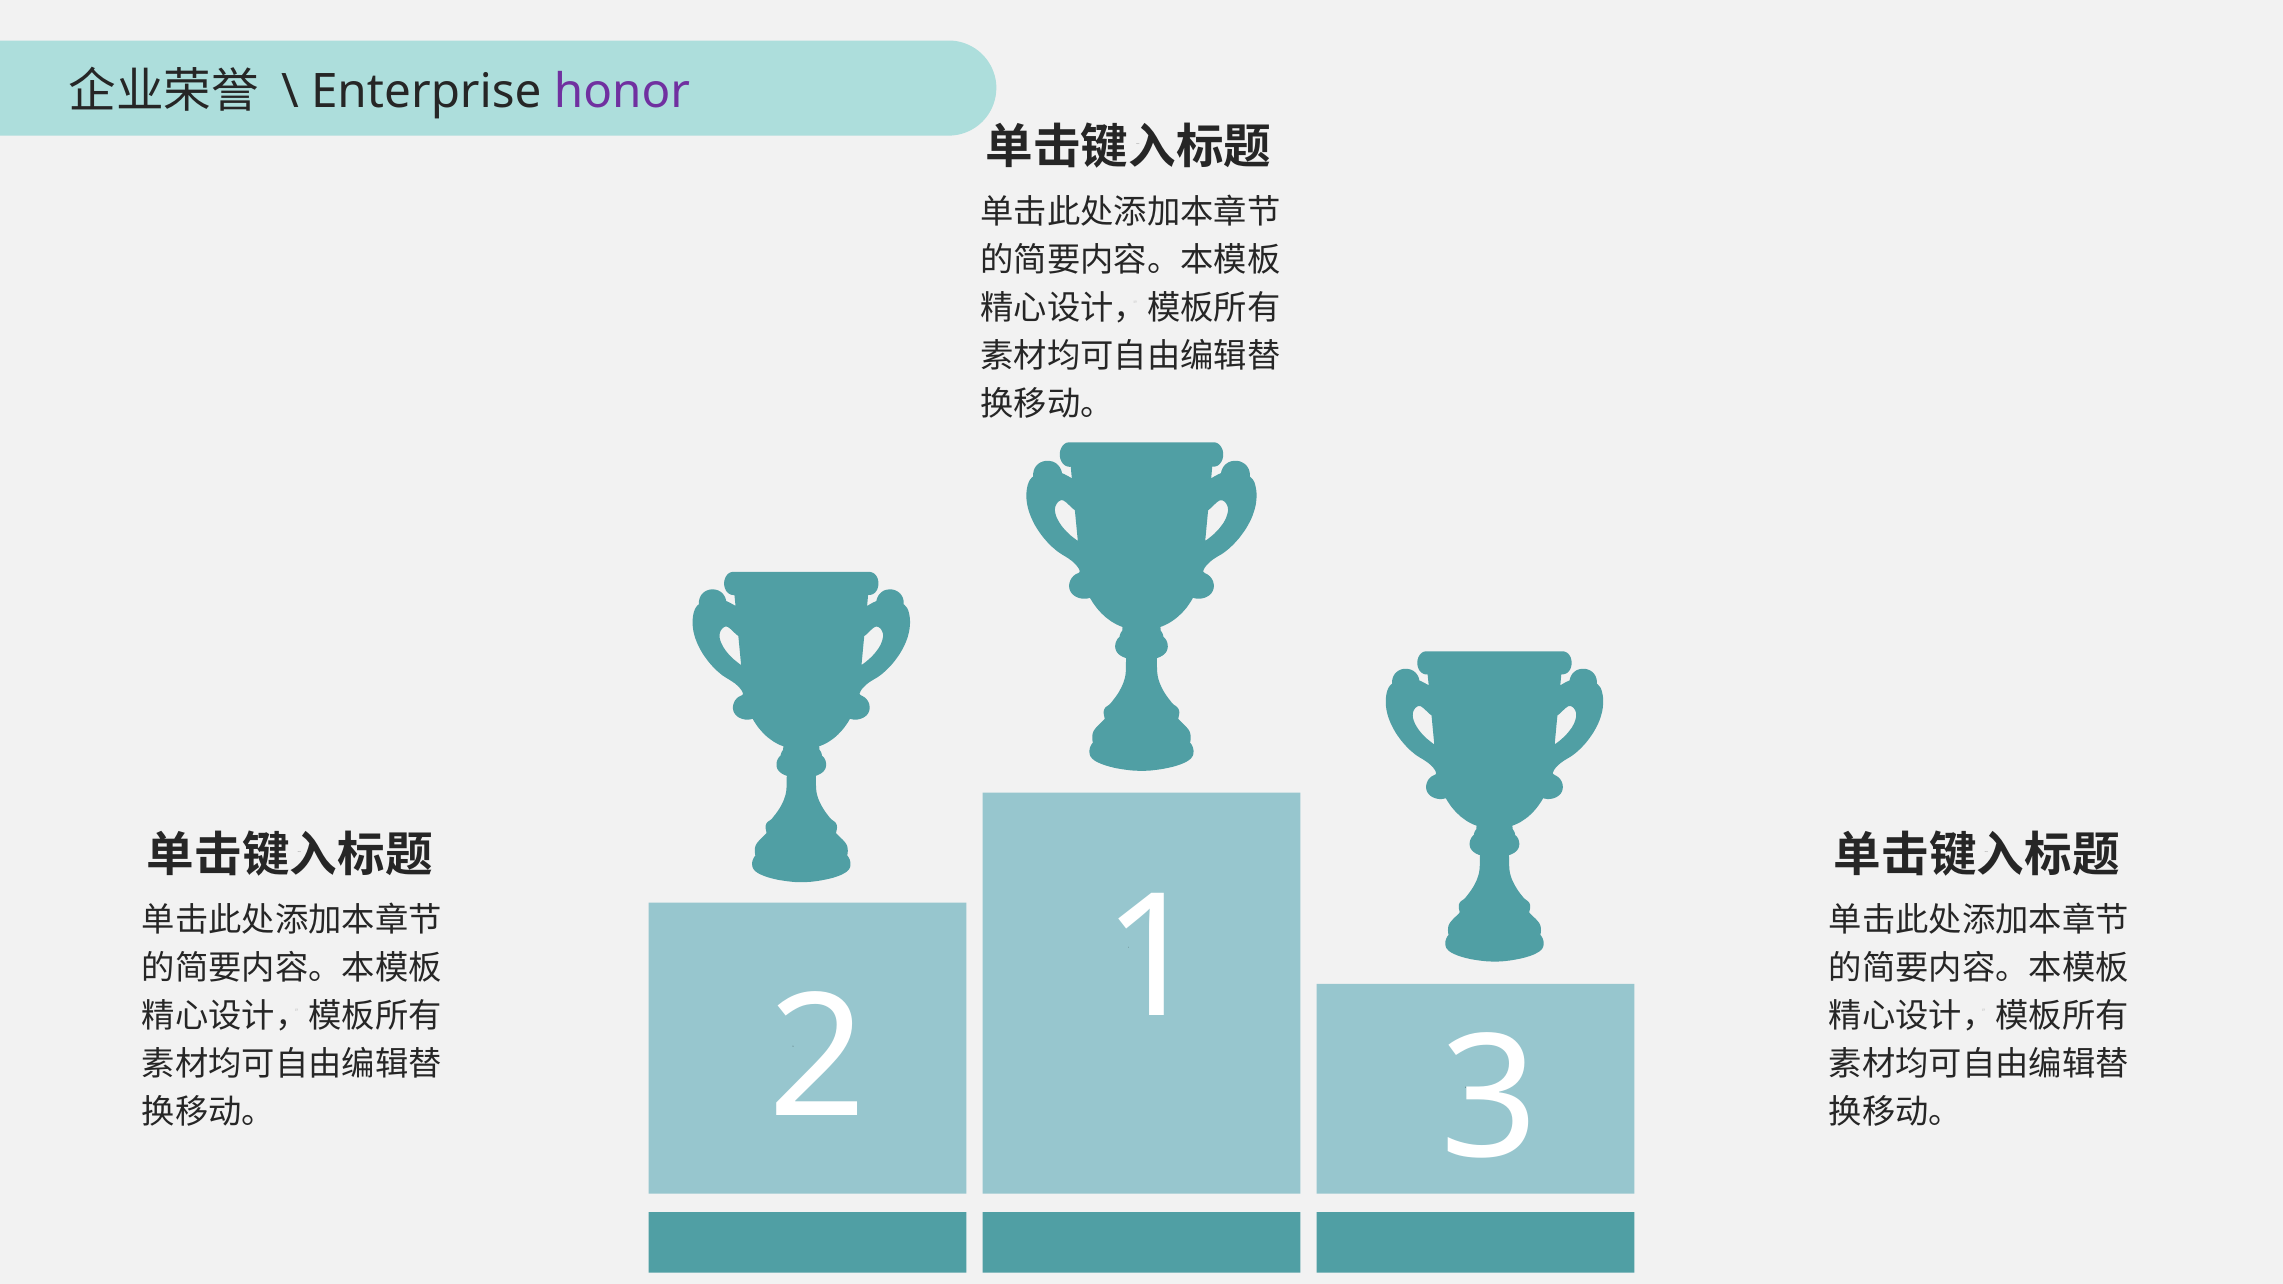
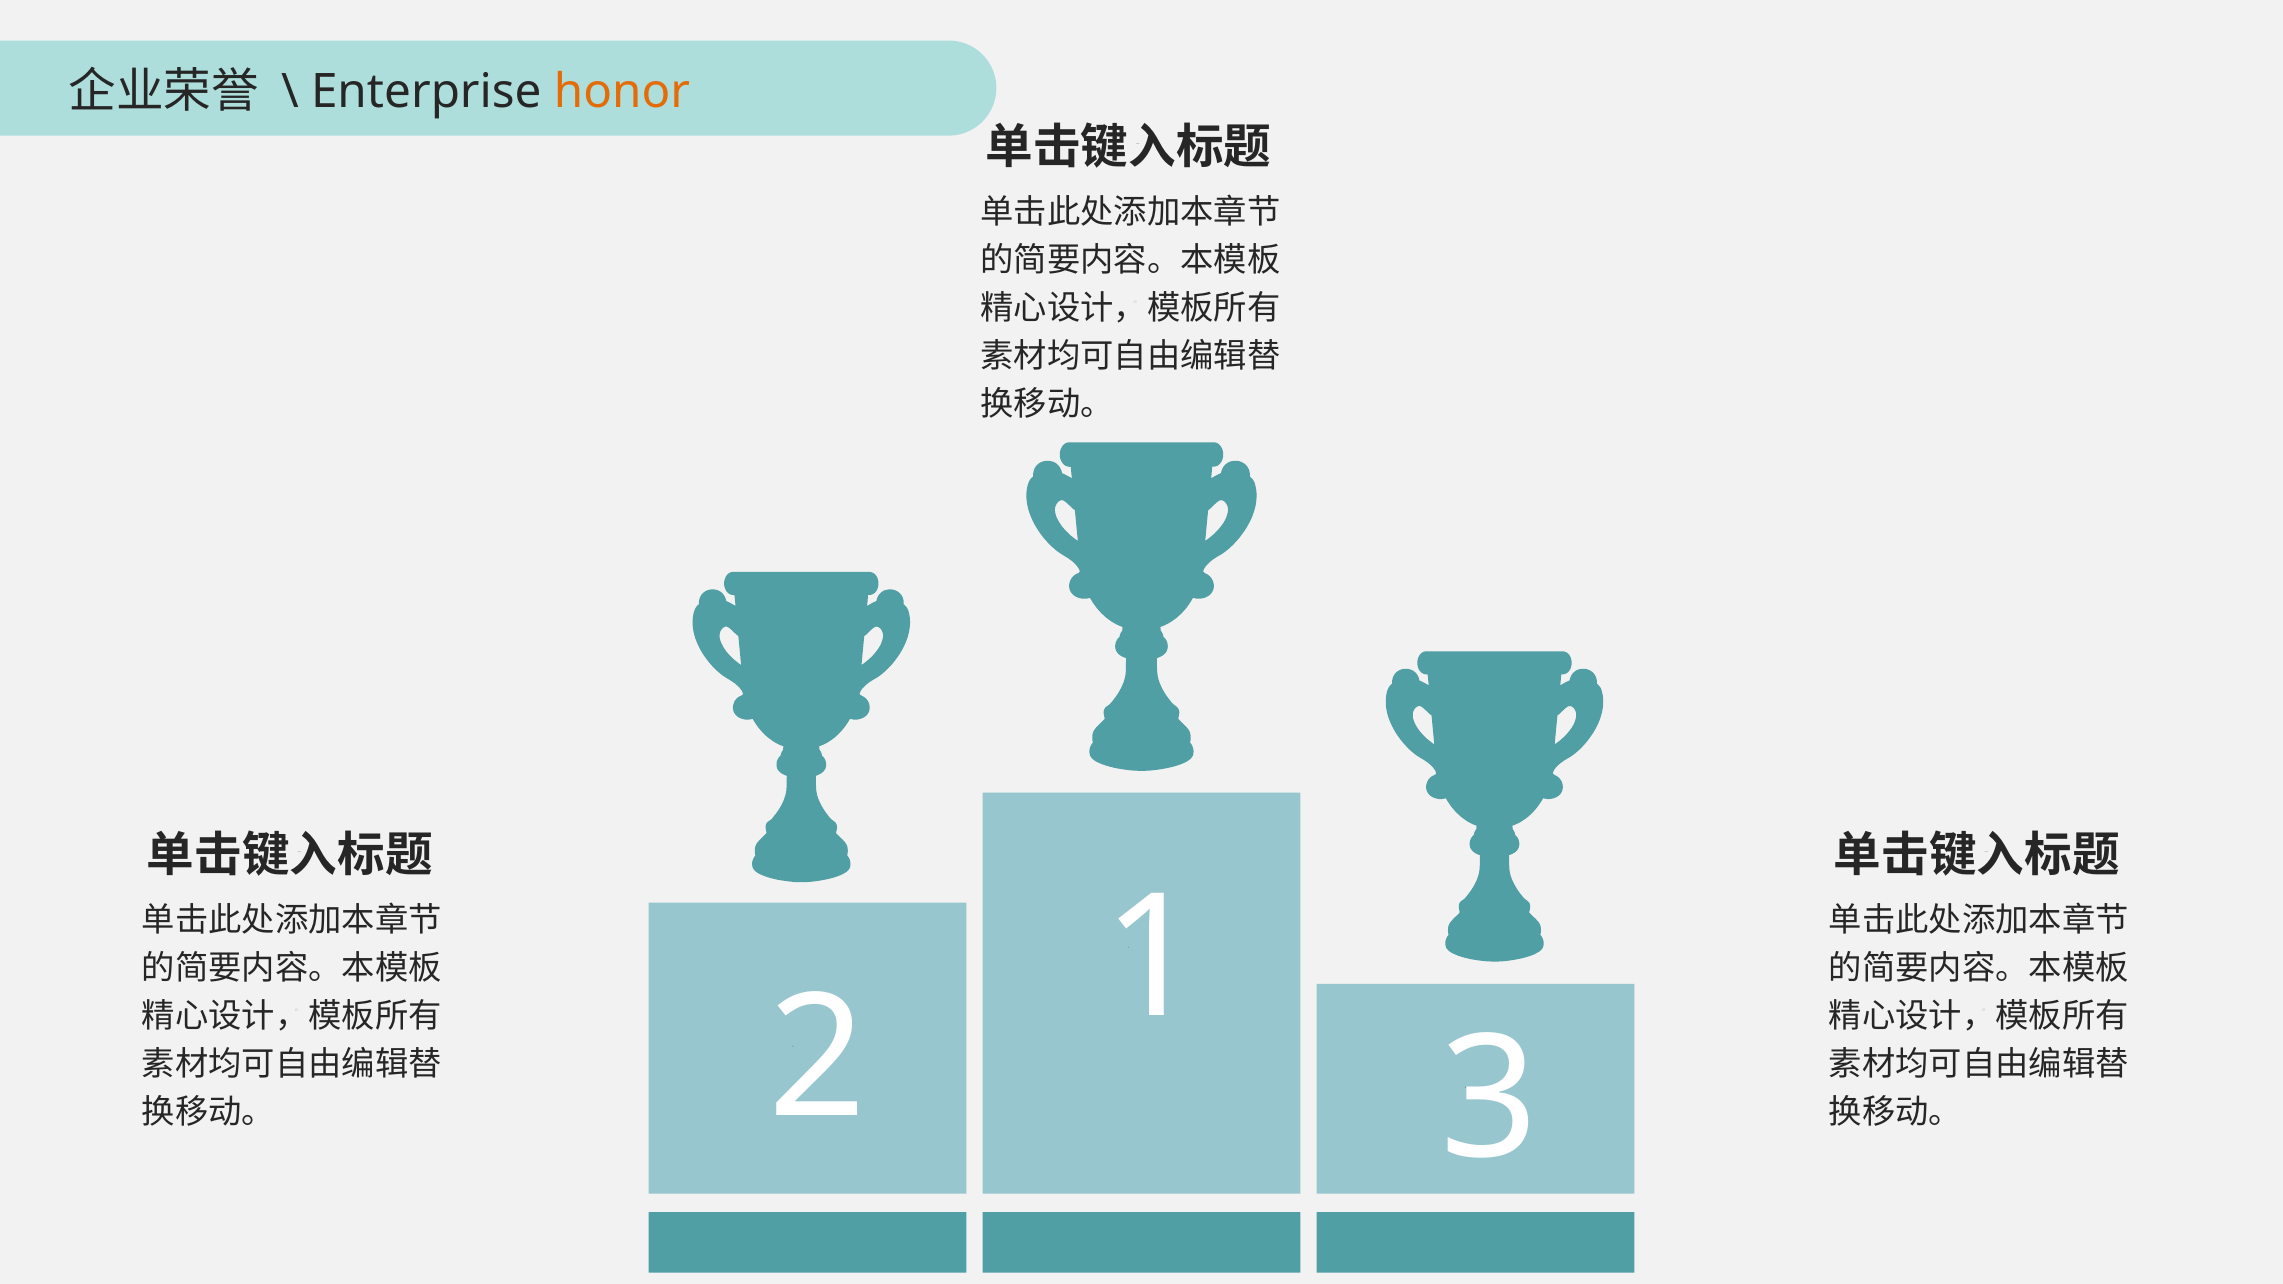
honor colour: purple -> orange
